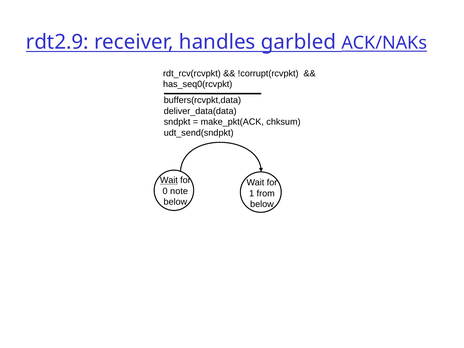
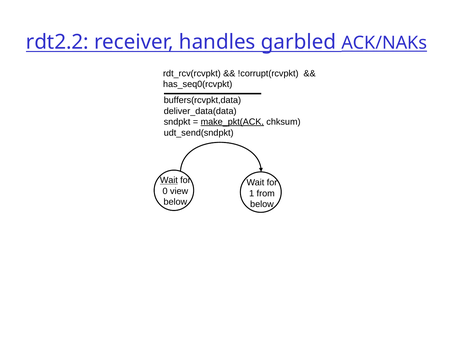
rdt2.9: rdt2.9 -> rdt2.2
make_pkt(ACK underline: none -> present
note: note -> view
